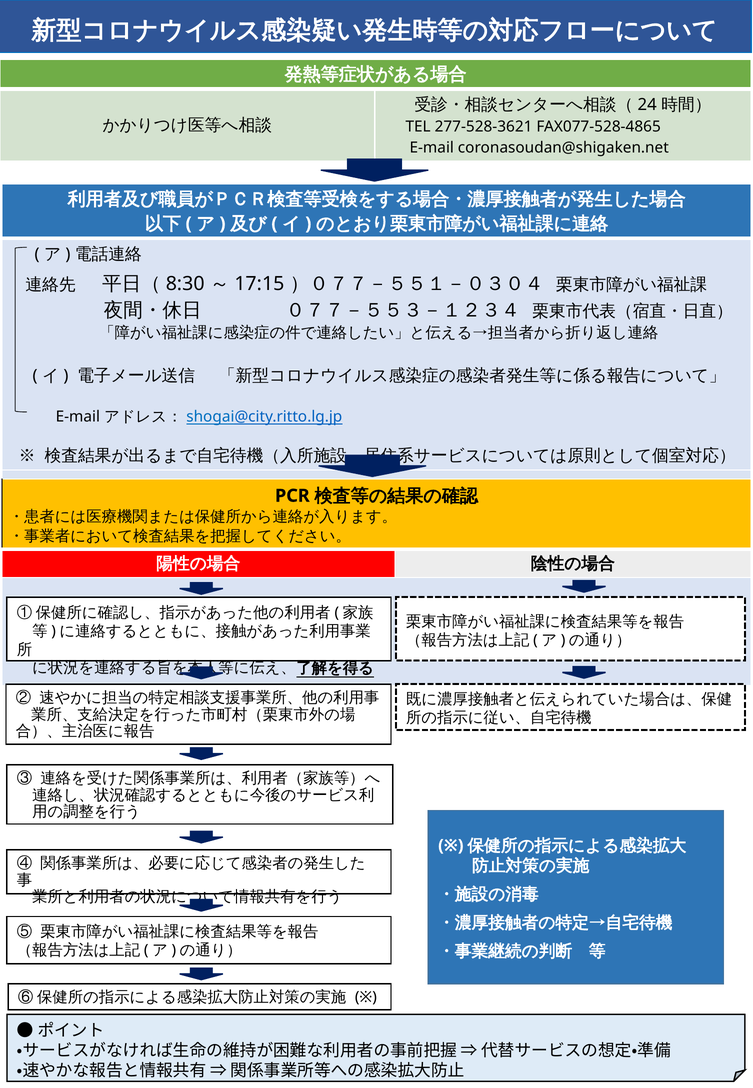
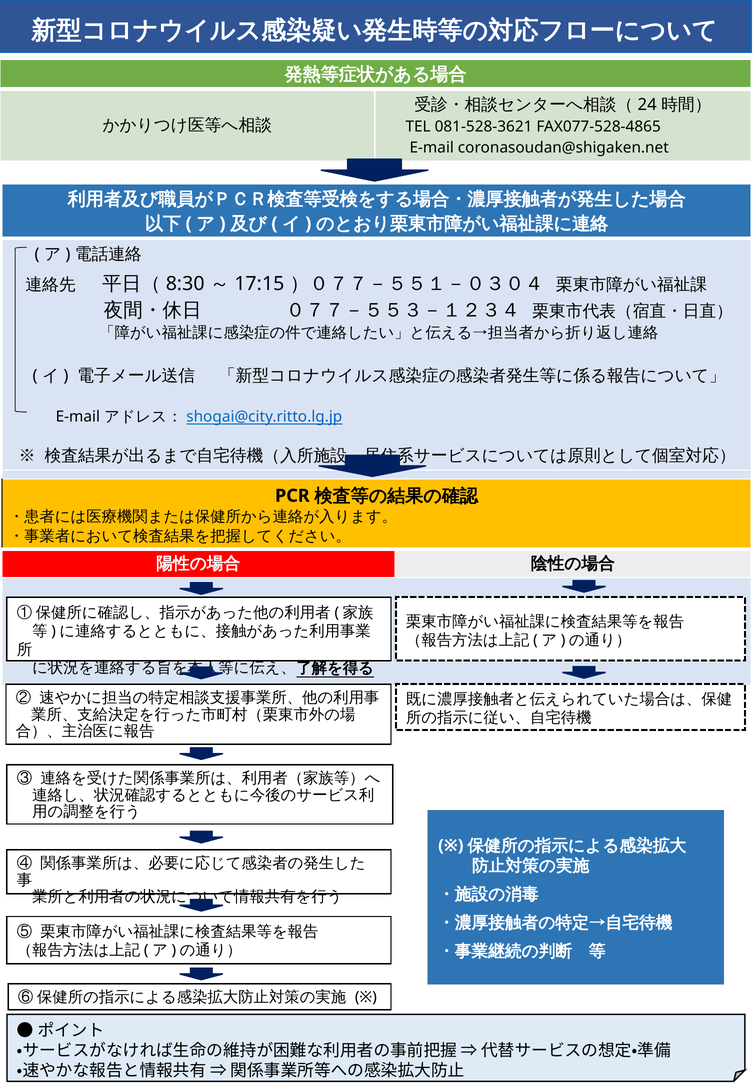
277-528-3621: 277-528-3621 -> 081-528-3621
